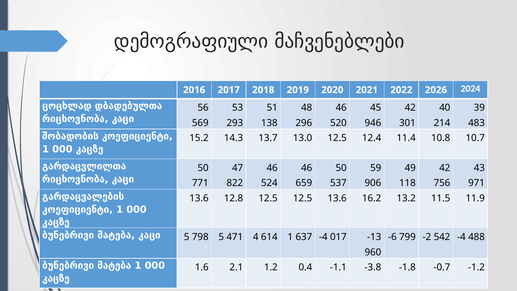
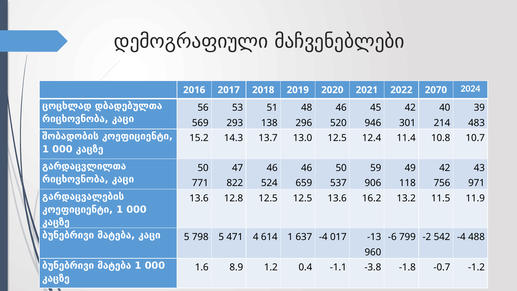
2026: 2026 -> 2070
2.1: 2.1 -> 8.9
